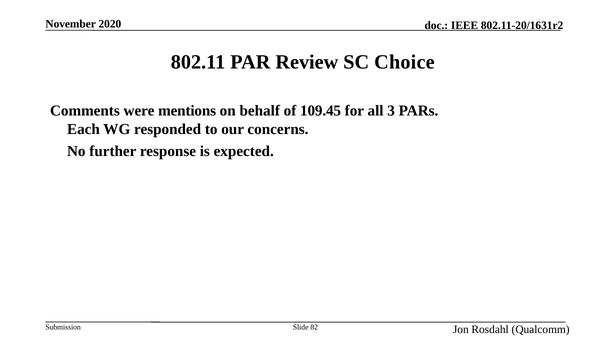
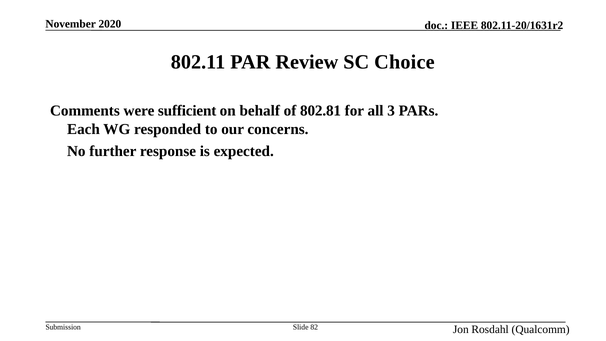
mentions: mentions -> sufficient
109.45: 109.45 -> 802.81
